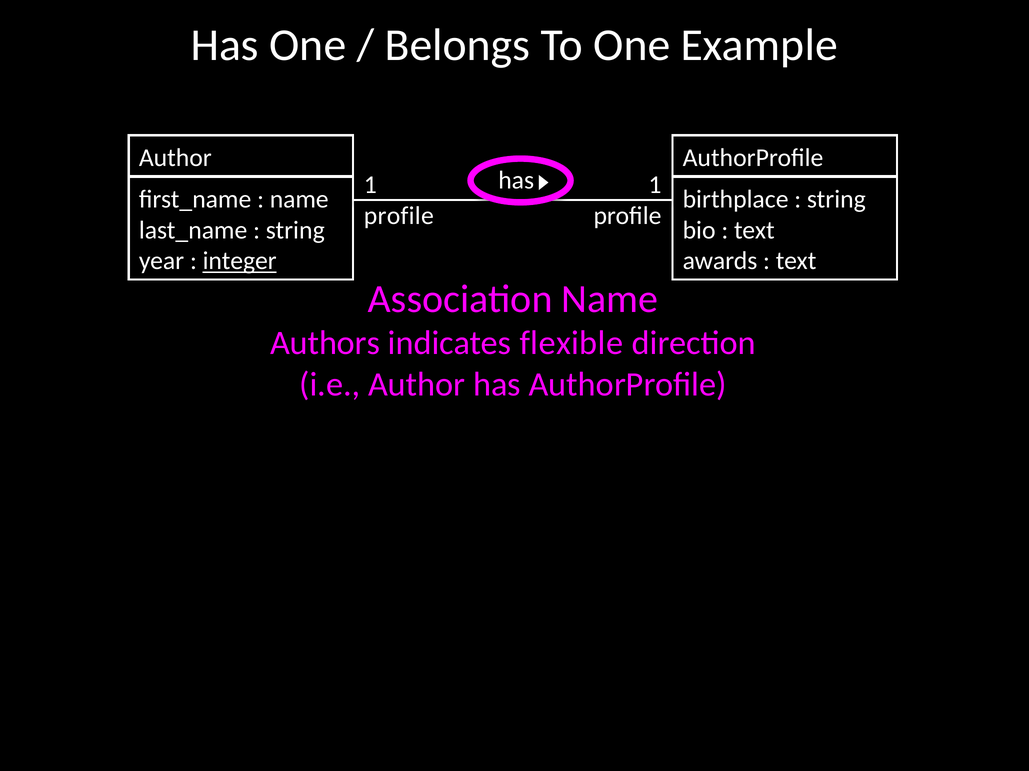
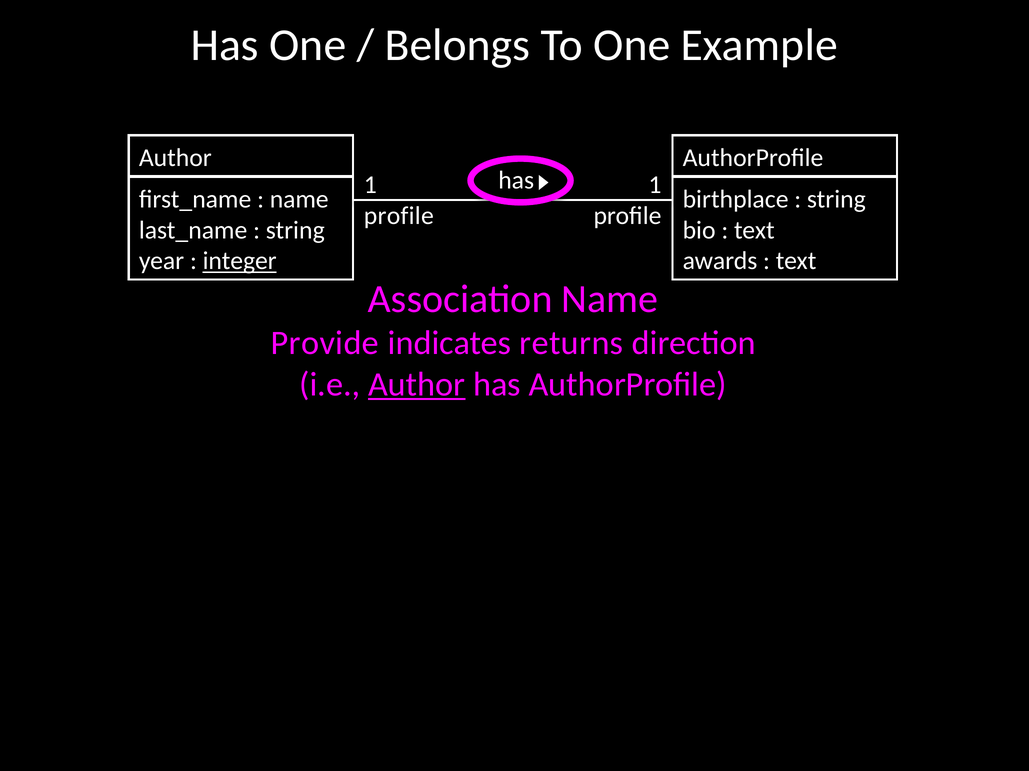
Authors: Authors -> Provide
flexible: flexible -> returns
Author at (417, 385) underline: none -> present
